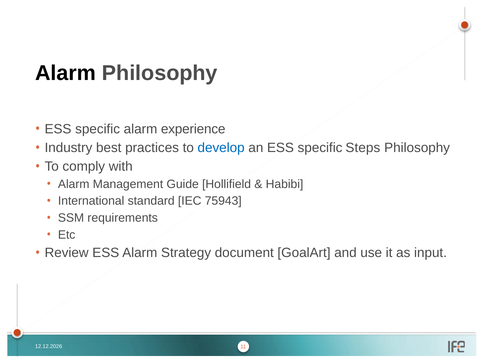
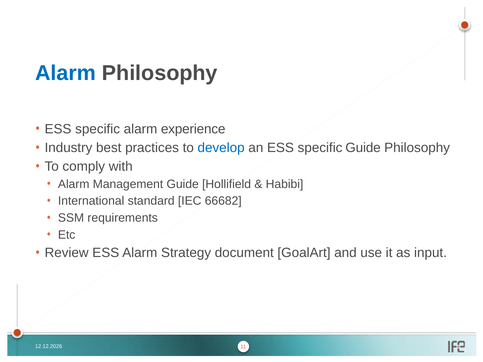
Alarm at (66, 73) colour: black -> blue
specific Steps: Steps -> Guide
75943: 75943 -> 66682
